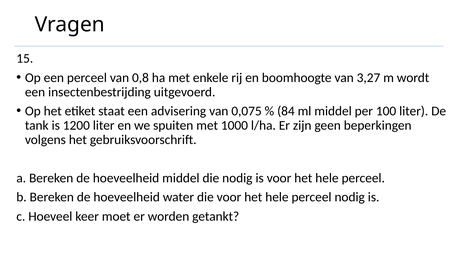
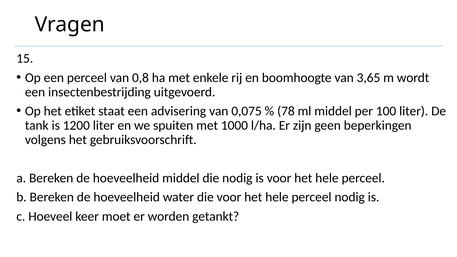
3,27: 3,27 -> 3,65
84: 84 -> 78
